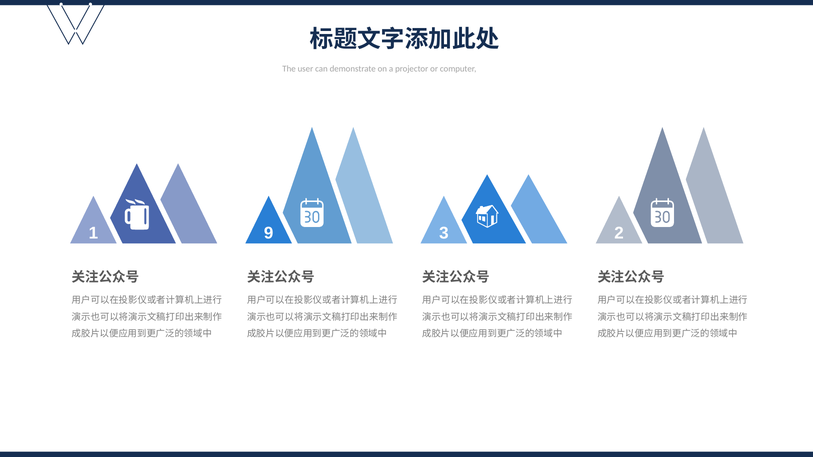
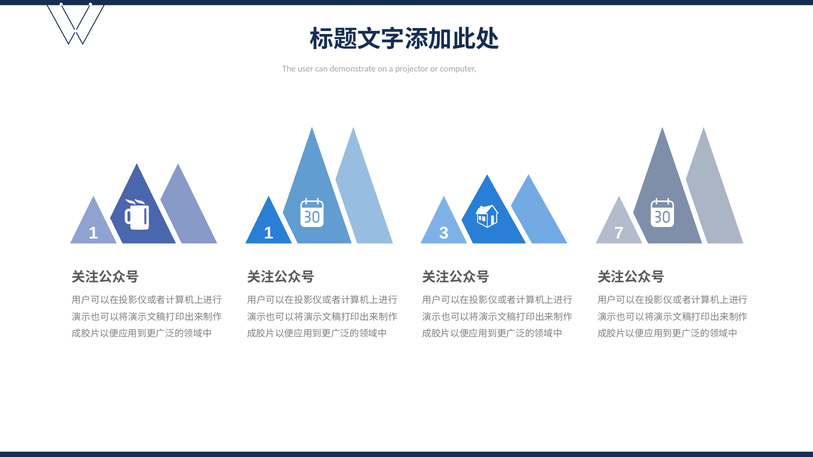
1 9: 9 -> 1
2: 2 -> 7
